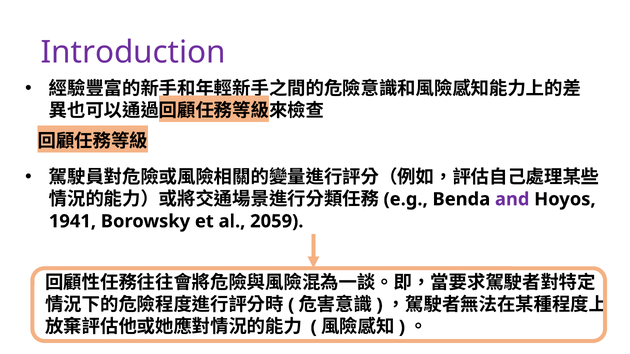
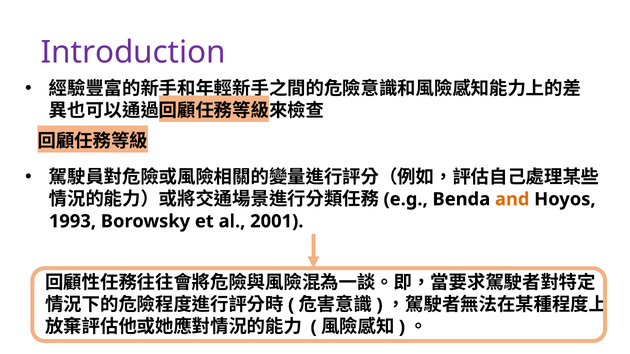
and colour: purple -> orange
1941: 1941 -> 1993
2059: 2059 -> 2001
